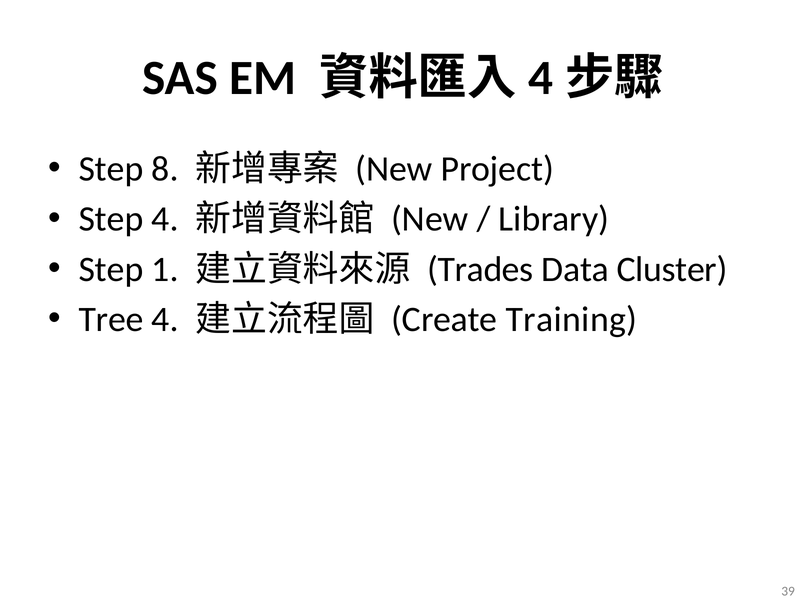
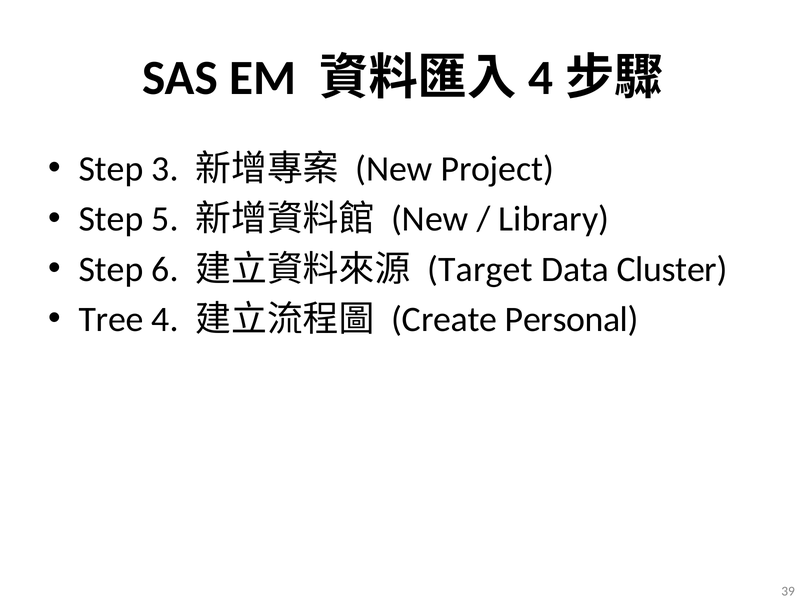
8: 8 -> 3
Step 4: 4 -> 5
1: 1 -> 6
Trades: Trades -> Target
Training: Training -> Personal
